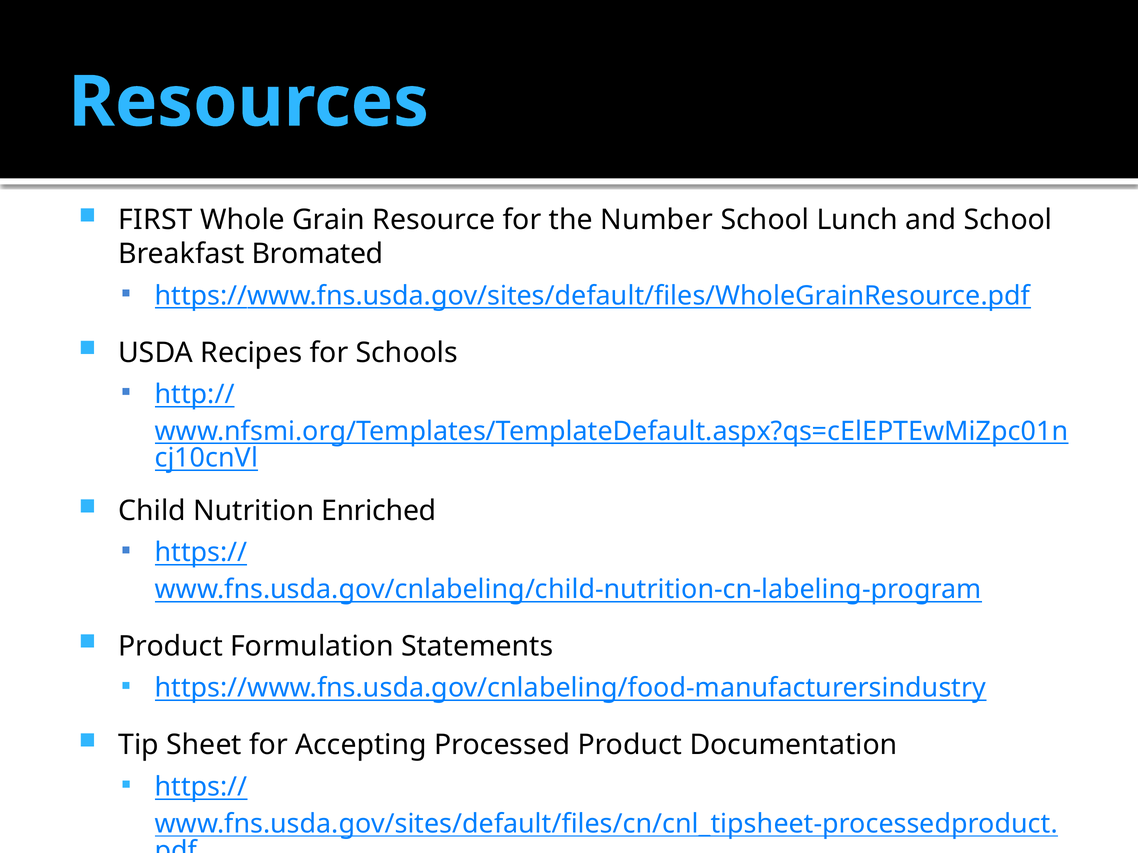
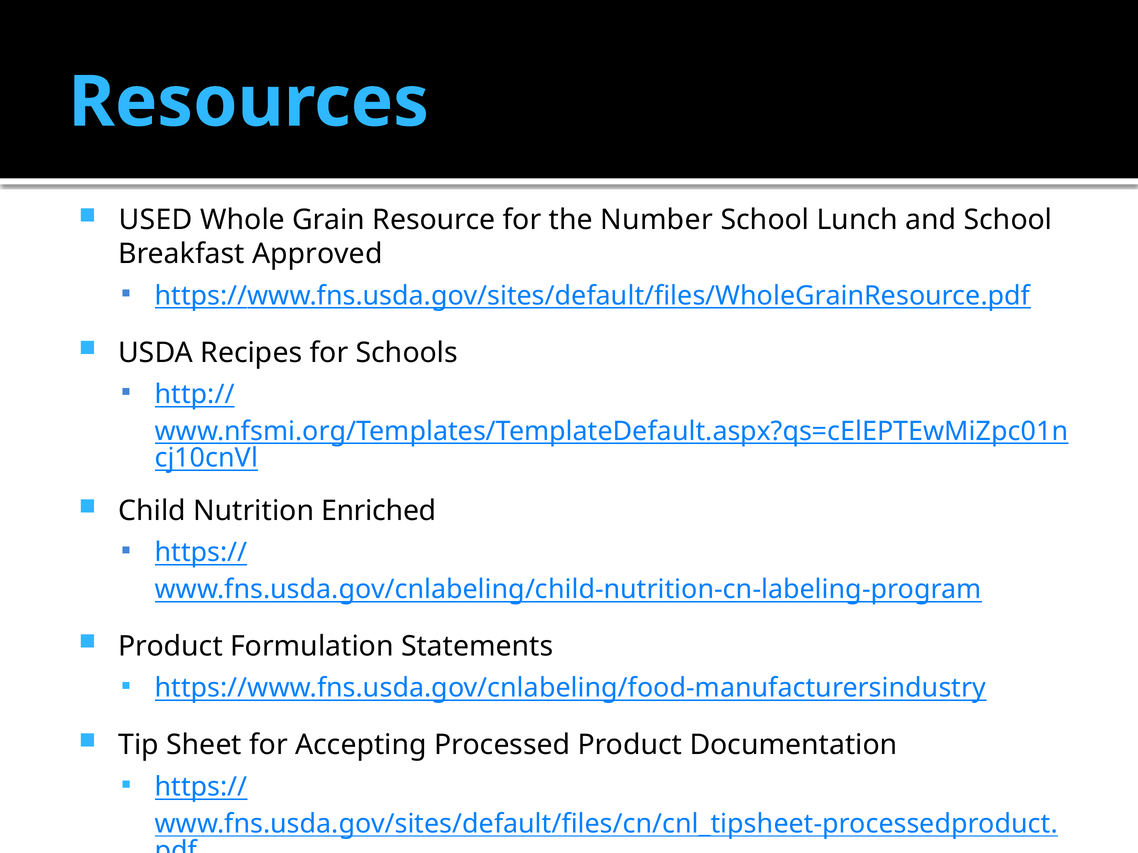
FIRST: FIRST -> USED
Bromated: Bromated -> Approved
